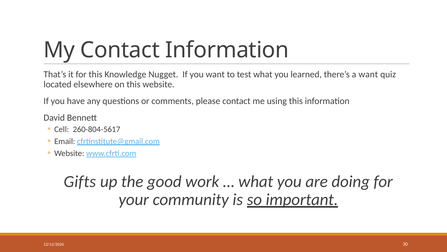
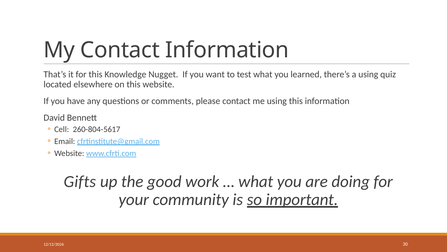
a want: want -> using
